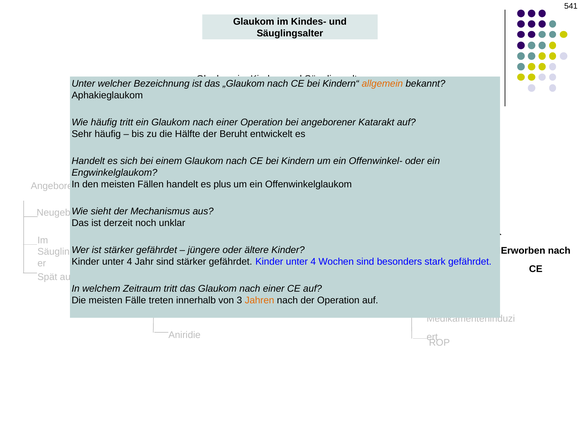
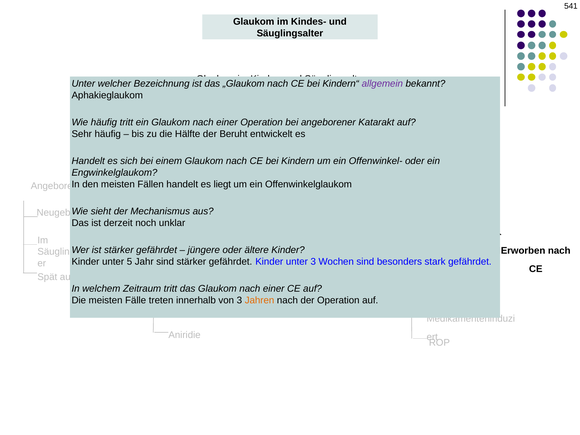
allgemein colour: orange -> purple
plus: plus -> liegt
4 at (129, 262): 4 -> 5
gefährdet Kinder unter 4: 4 -> 3
